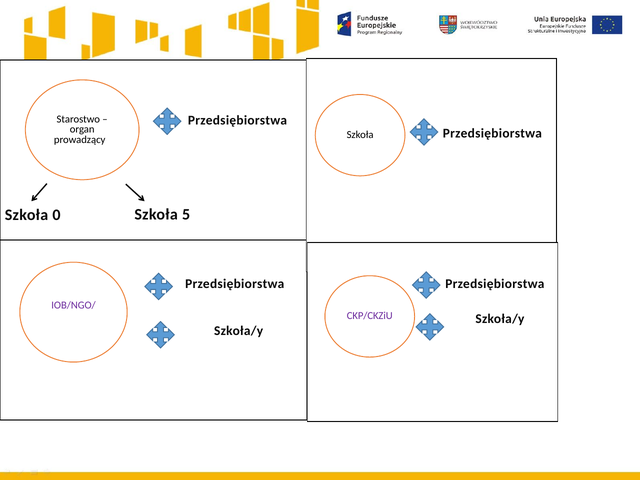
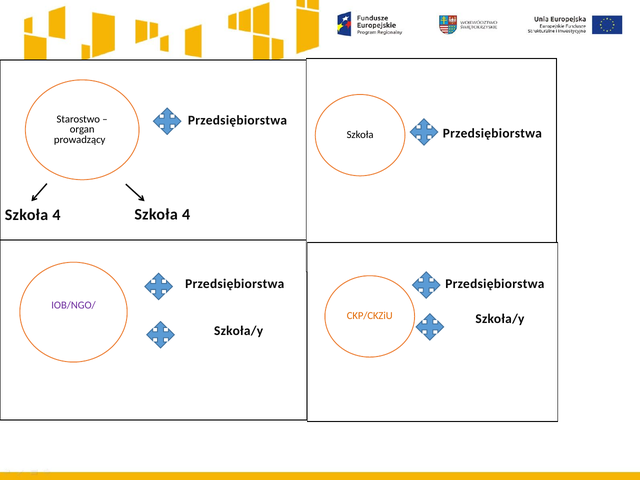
0 at (56, 215): 0 -> 4
5 at (186, 215): 5 -> 4
CKP/CKZiU colour: purple -> orange
